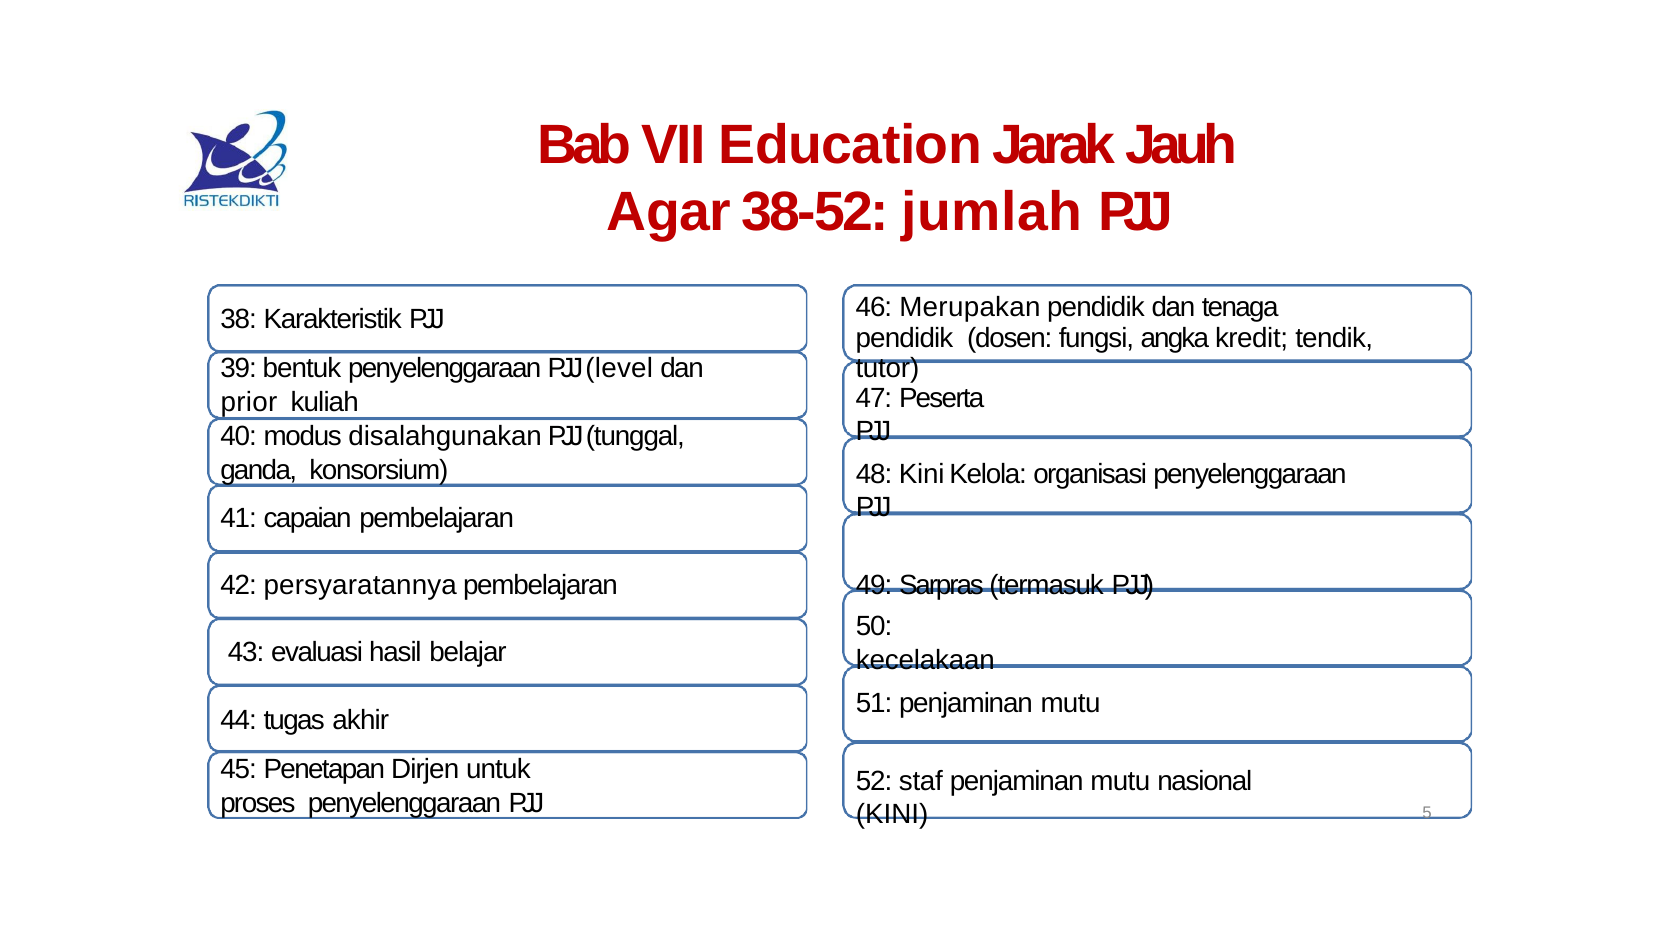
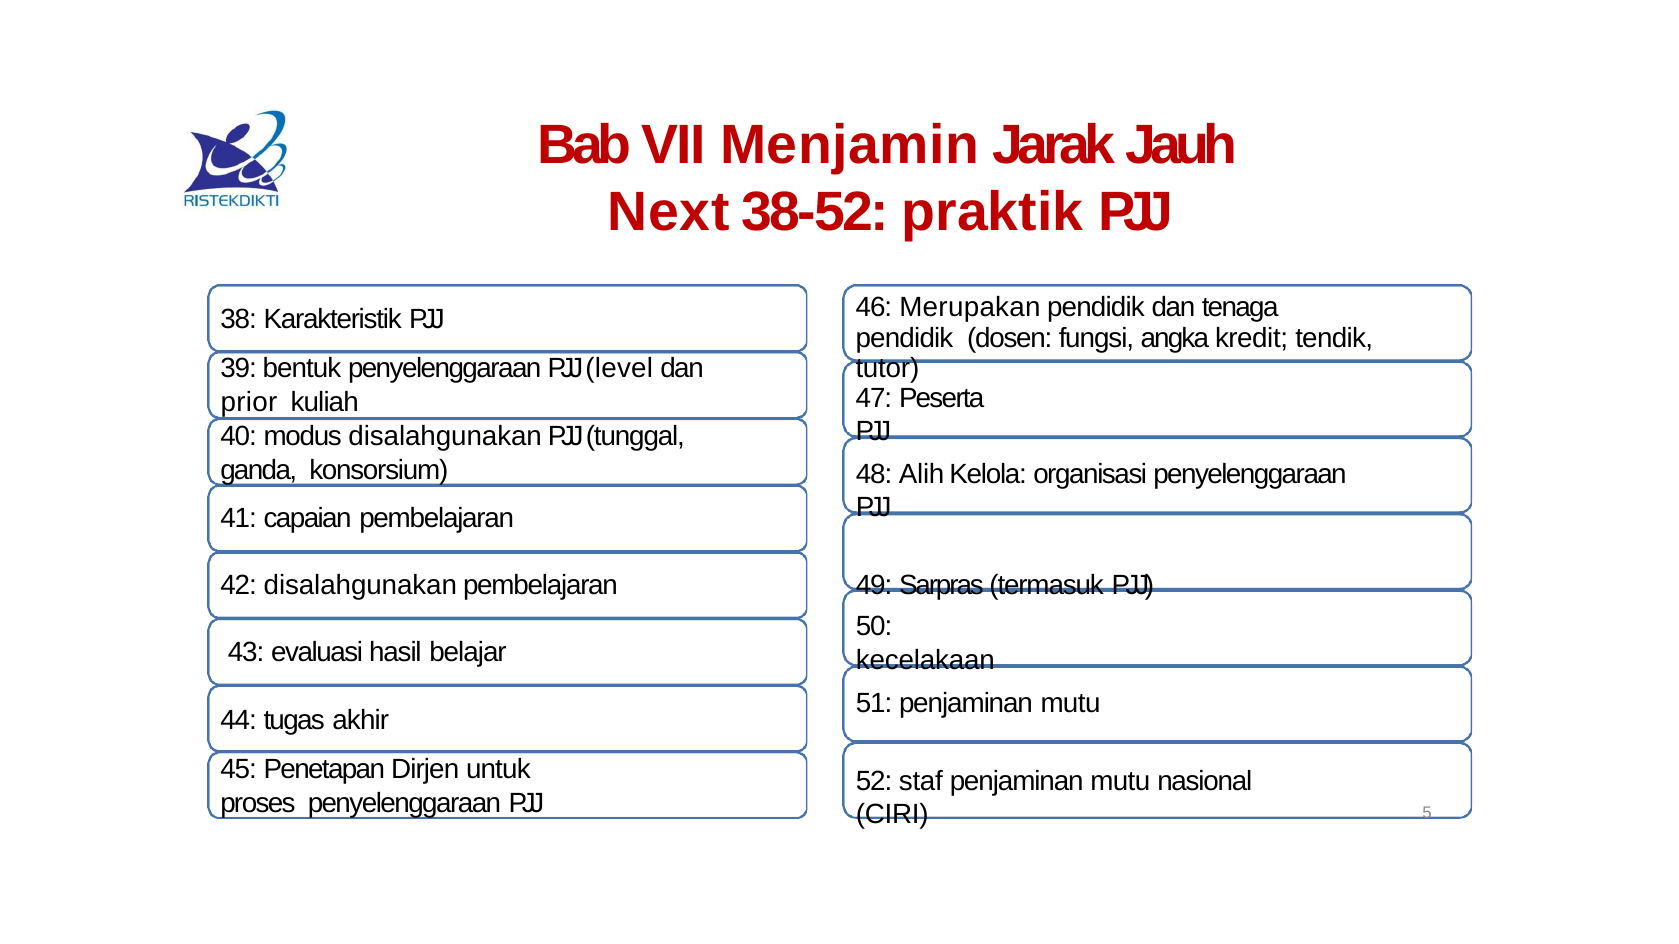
Education: Education -> Menjamin
Agar: Agar -> Next
jumlah: jumlah -> praktik
48 Kini: Kini -> Alih
42 persyaratannya: persyaratannya -> disalahgunakan
KINI at (892, 815): KINI -> CIRI
